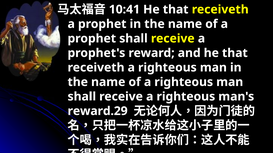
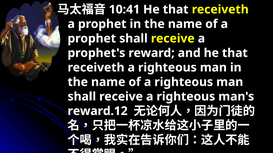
reward.29: reward.29 -> reward.12
